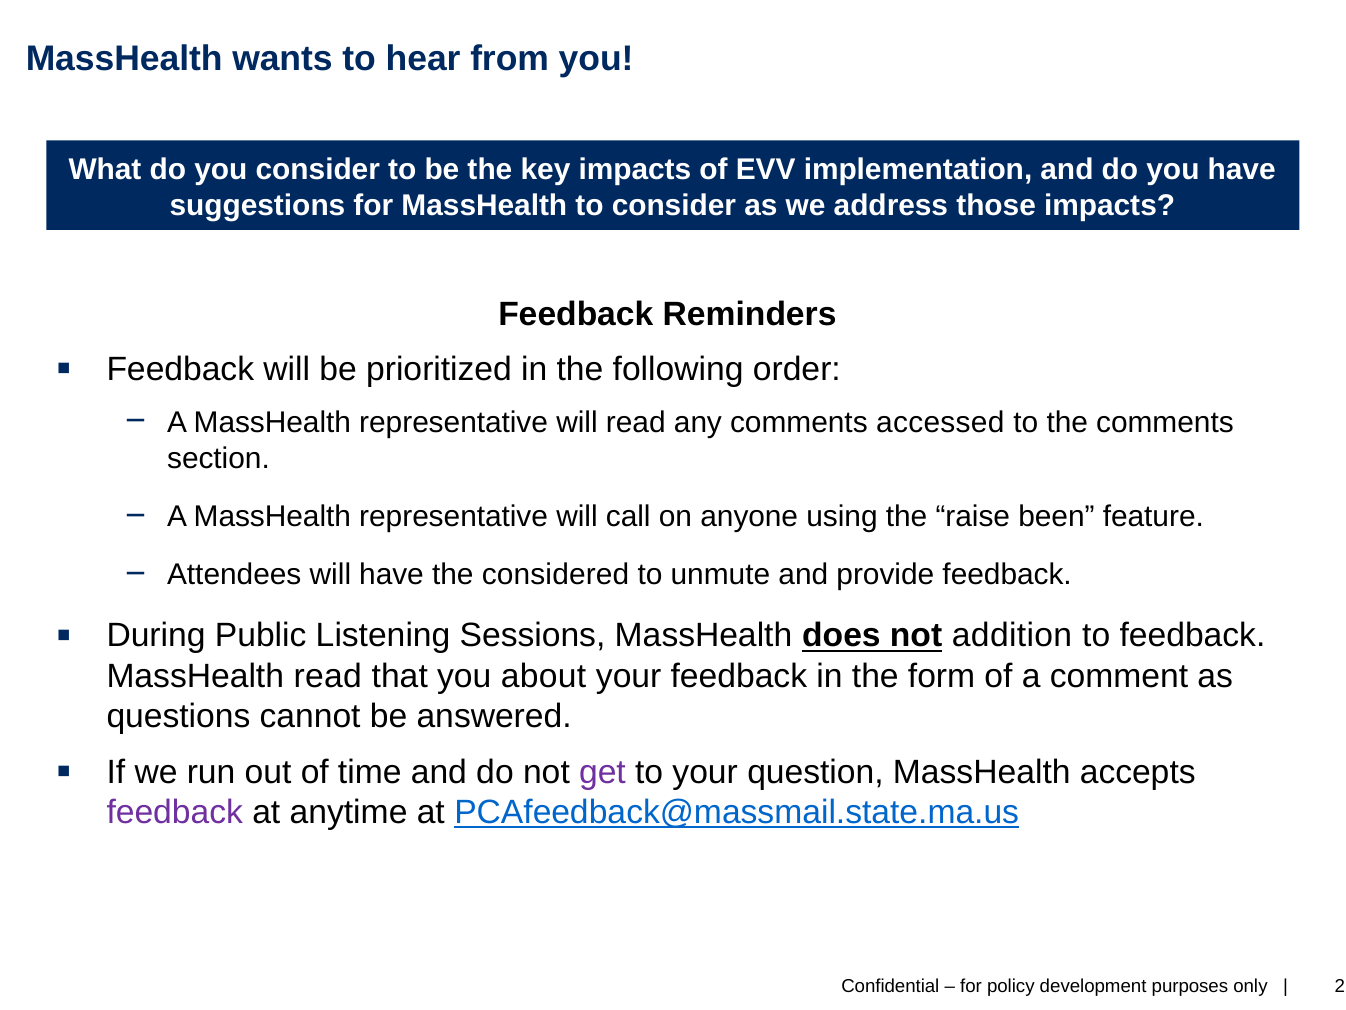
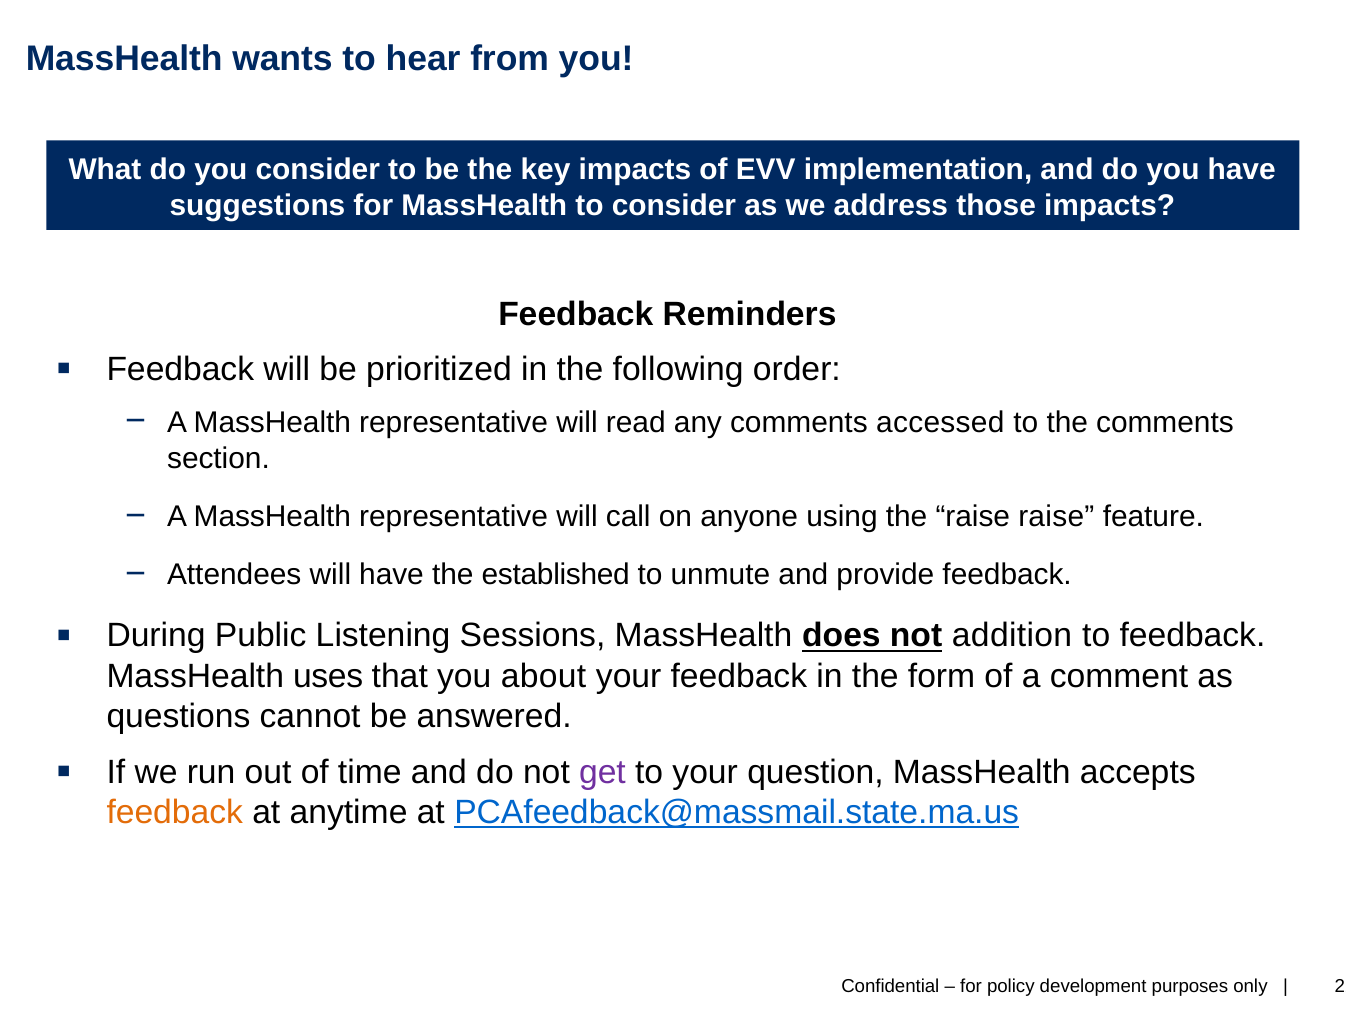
raise been: been -> raise
considered: considered -> established
MassHealth read: read -> uses
feedback at (175, 812) colour: purple -> orange
